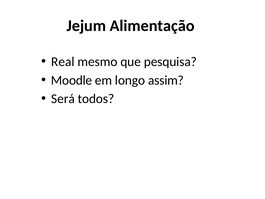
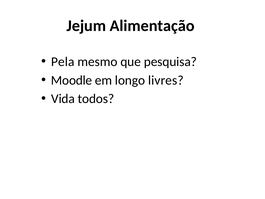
Real: Real -> Pela
assim: assim -> livres
Será: Será -> Vida
